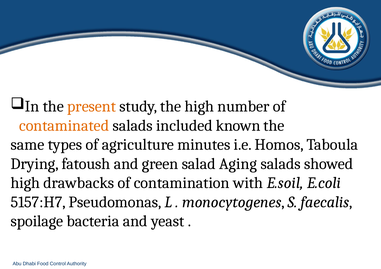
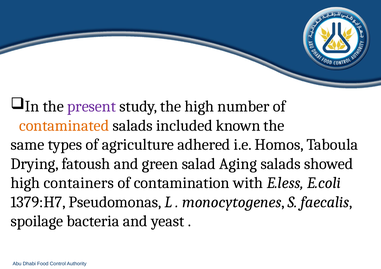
present colour: orange -> purple
minutes: minutes -> adhered
drawbacks: drawbacks -> containers
E.soil: E.soil -> E.less
5157:H7: 5157:H7 -> 1379:H7
